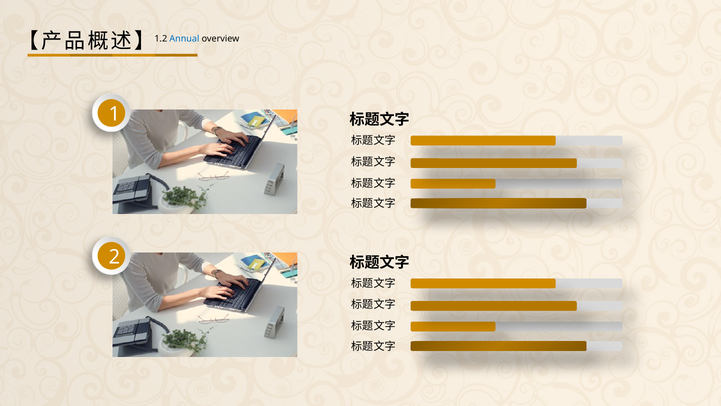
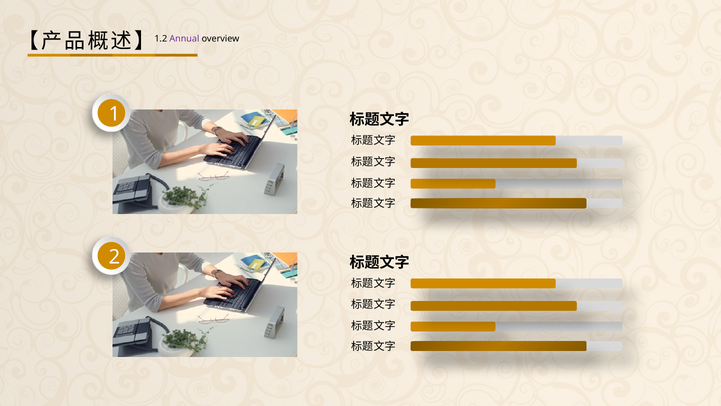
Annual colour: blue -> purple
